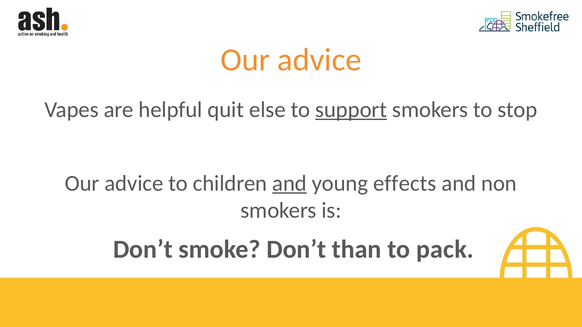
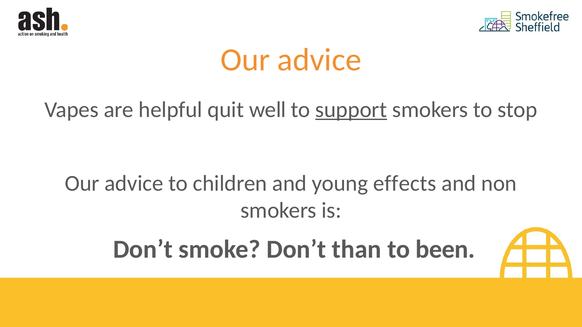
else: else -> well
and at (290, 183) underline: present -> none
pack: pack -> been
